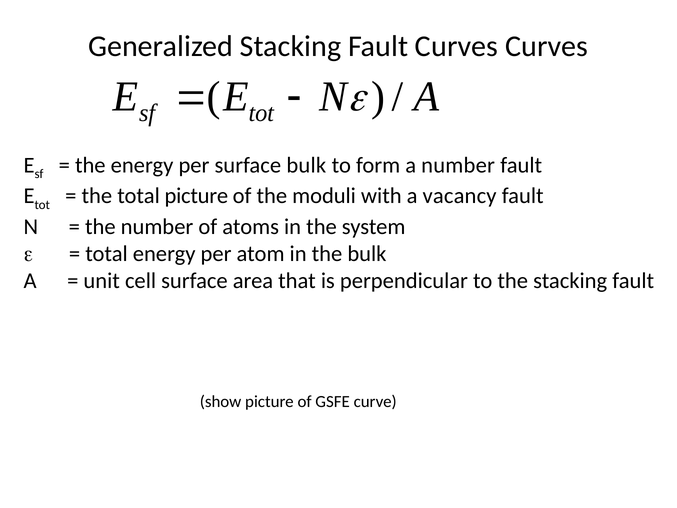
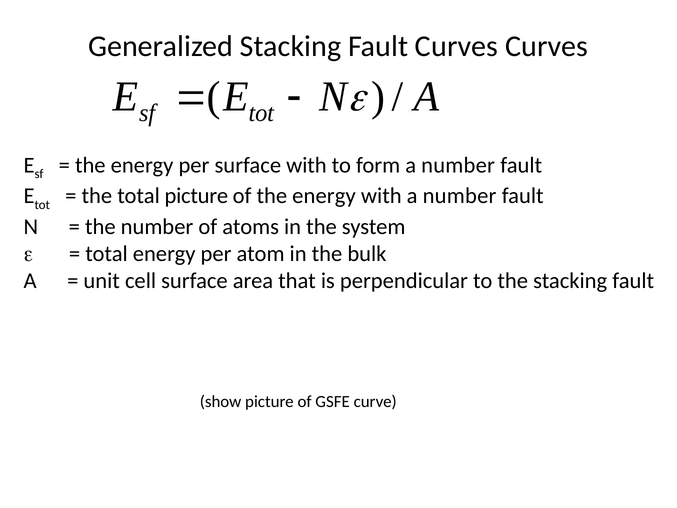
surface bulk: bulk -> with
of the moduli: moduli -> energy
with a vacancy: vacancy -> number
